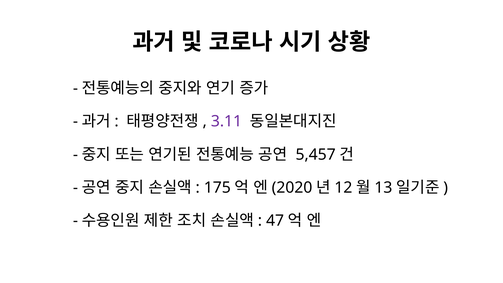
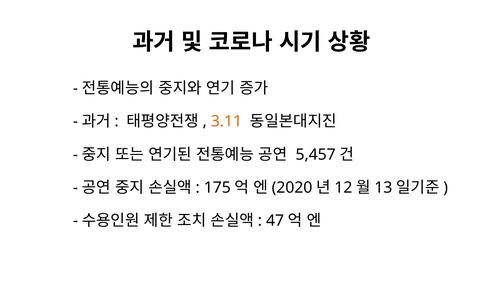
3.11 colour: purple -> orange
